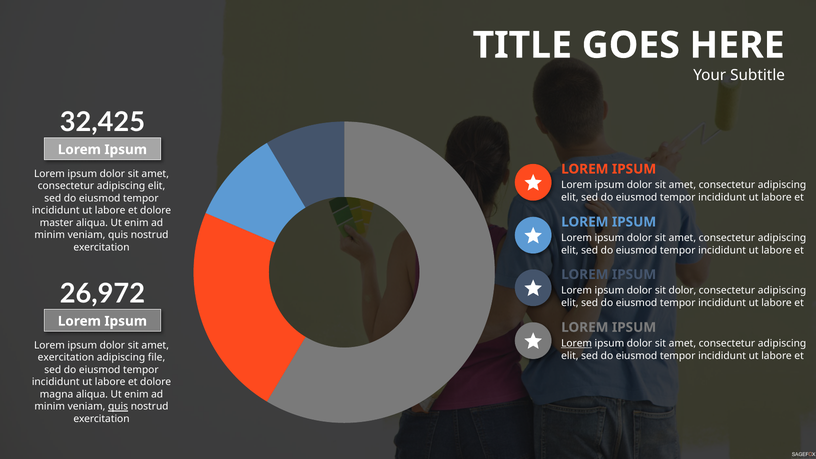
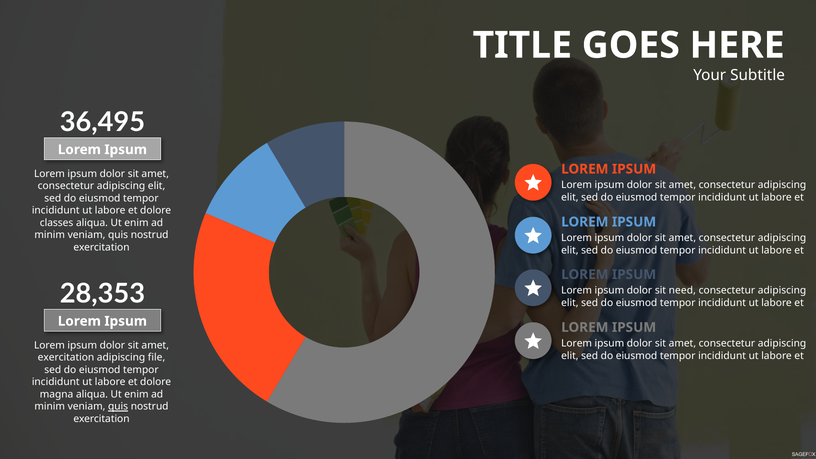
32,425: 32,425 -> 36,495
master: master -> classes
26,972: 26,972 -> 28,353
sit dolor: dolor -> need
Lorem at (577, 343) underline: present -> none
